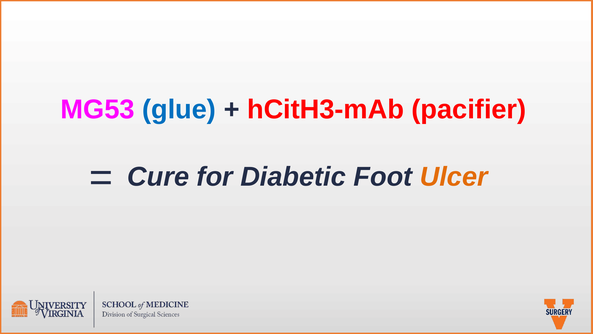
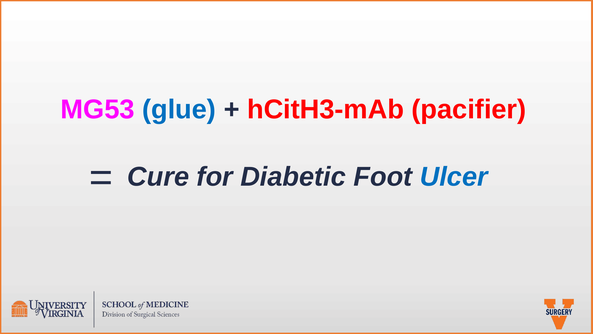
Ulcer colour: orange -> blue
